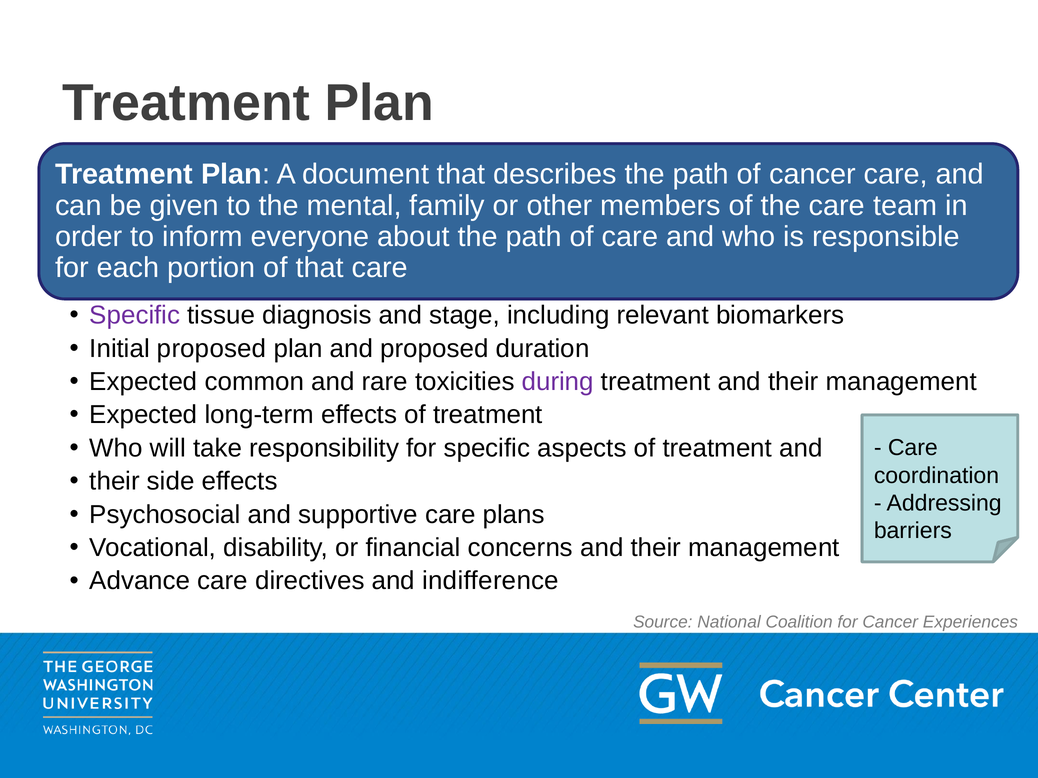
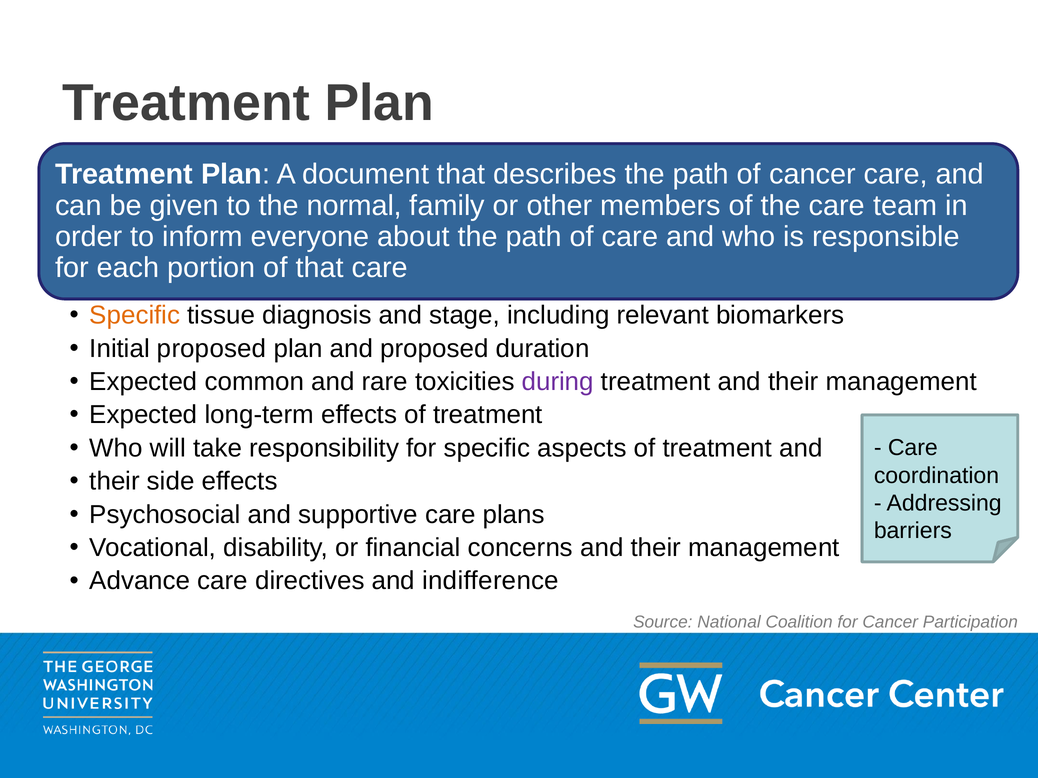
mental: mental -> normal
Specific at (135, 316) colour: purple -> orange
Experiences: Experiences -> Participation
